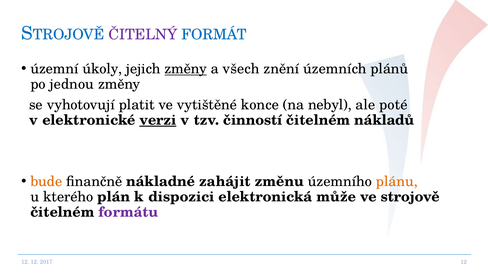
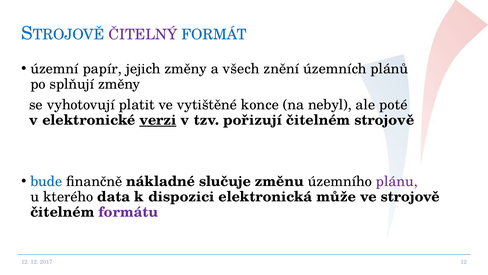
úkoly: úkoly -> papír
změny at (186, 69) underline: present -> none
jednou: jednou -> splňují
činností: činností -> pořizují
čitelném nákladů: nákladů -> strojově
bude colour: orange -> blue
zahájit: zahájit -> slučuje
plánu colour: orange -> purple
plán: plán -> data
